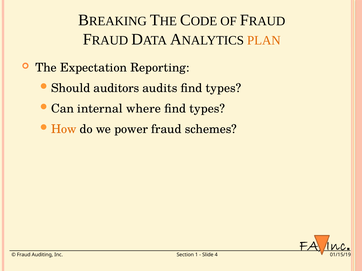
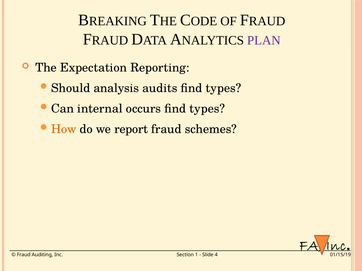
PLAN colour: orange -> purple
auditors: auditors -> analysis
where: where -> occurs
power: power -> report
